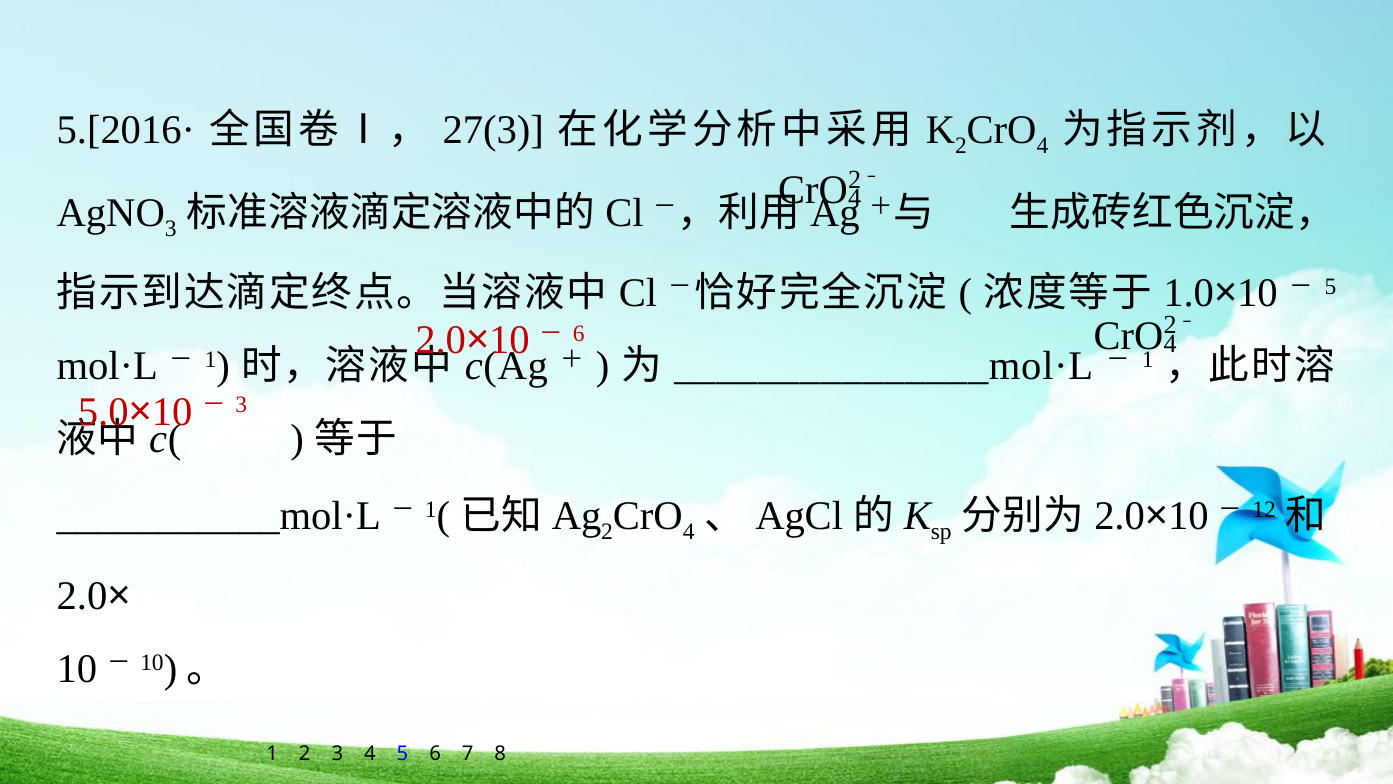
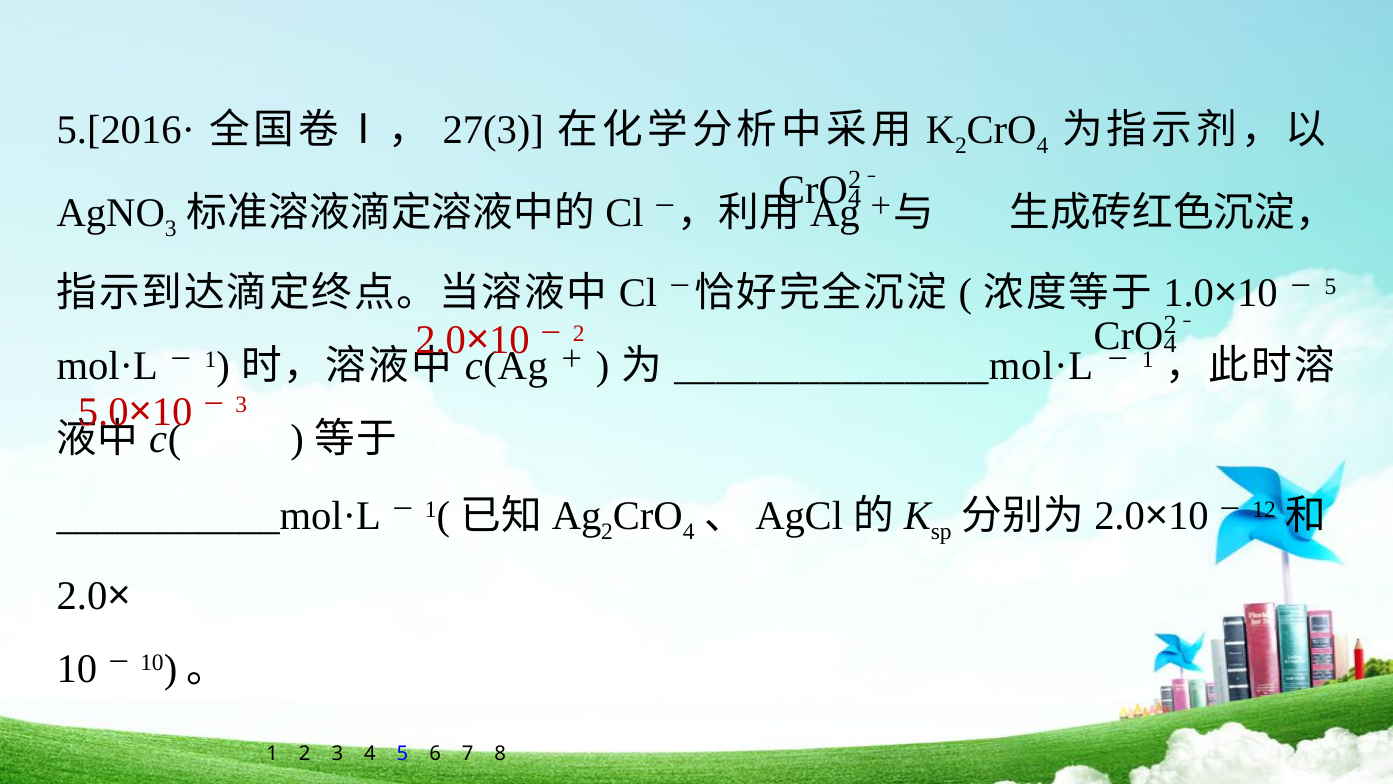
6 at (579, 333): 6 -> 2
